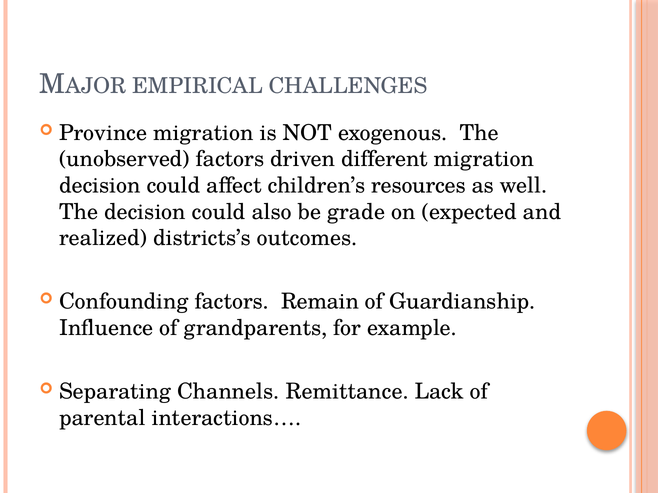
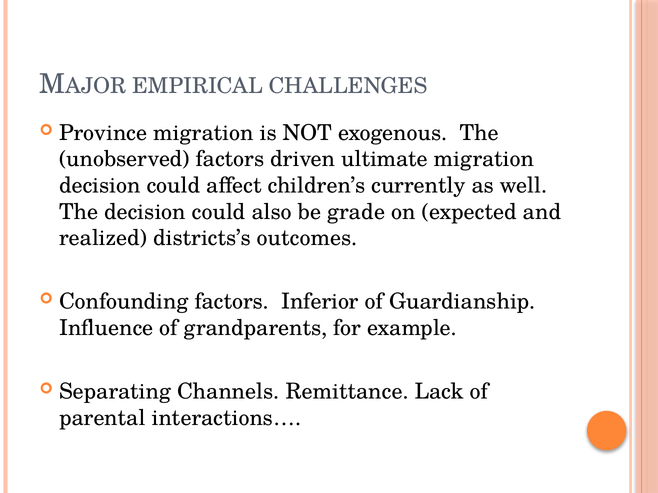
different: different -> ultimate
resources: resources -> currently
Remain: Remain -> Inferior
